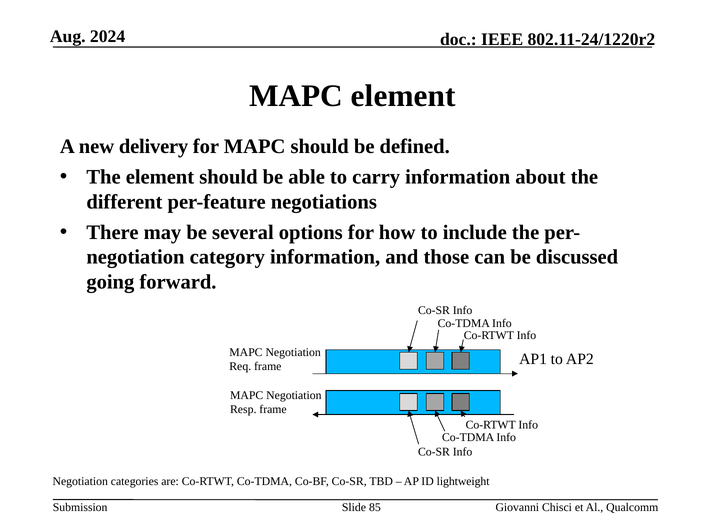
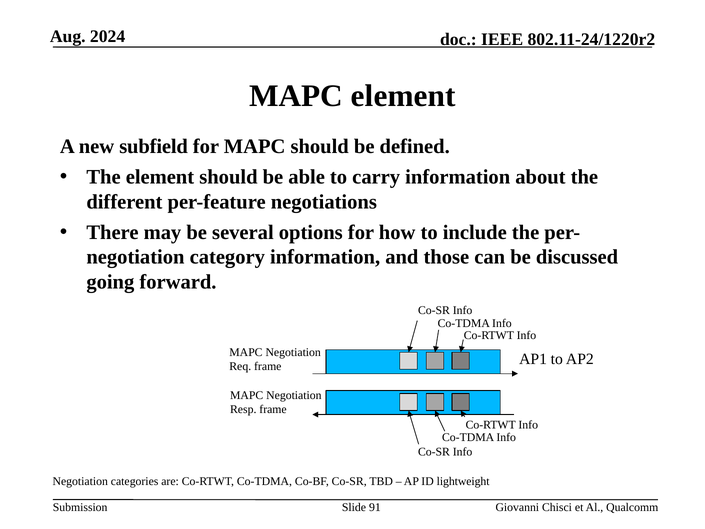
delivery: delivery -> subfield
85: 85 -> 91
